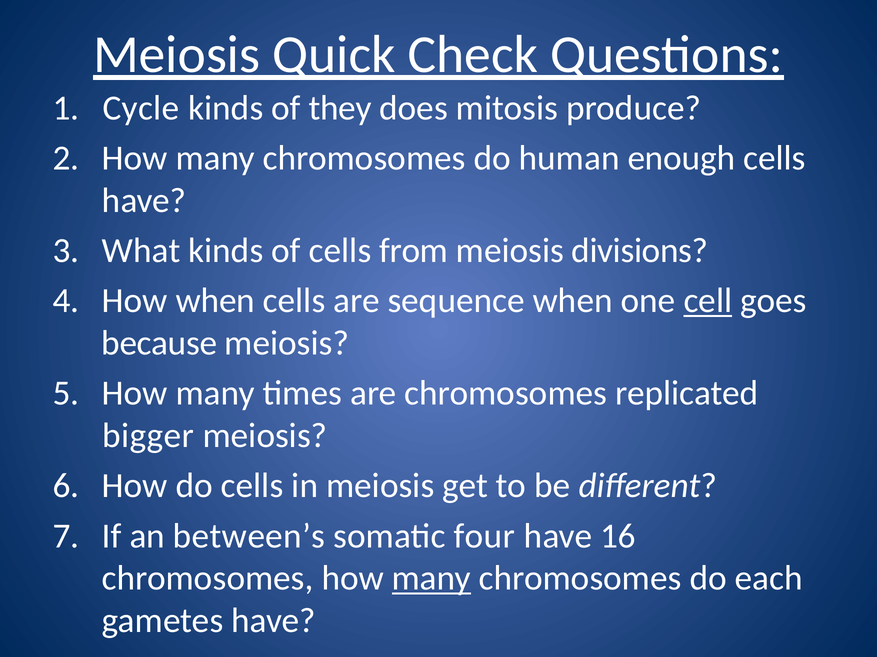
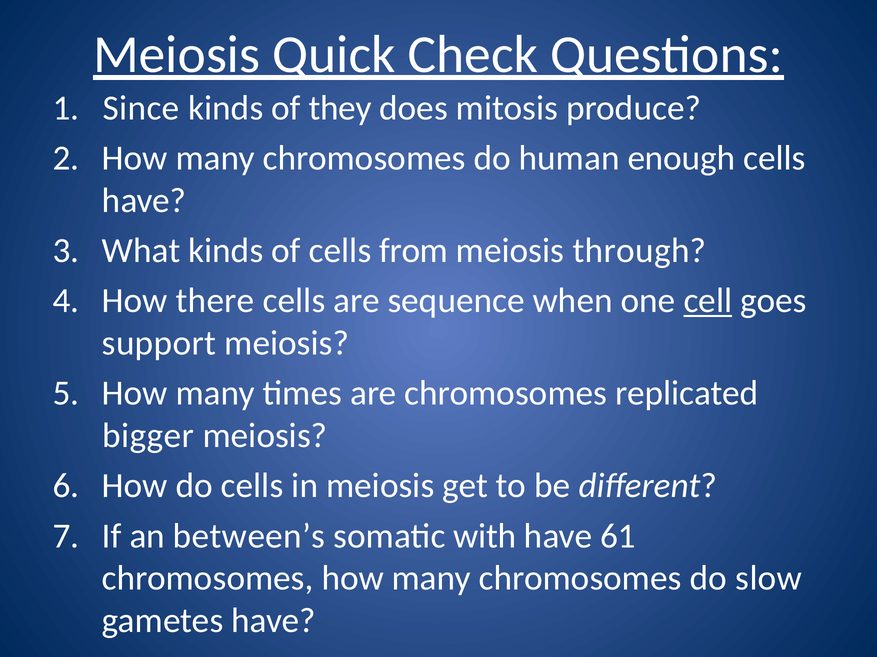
Cycle: Cycle -> Since
divisions: divisions -> through
How when: when -> there
because: because -> support
four: four -> with
16: 16 -> 61
many at (431, 579) underline: present -> none
each: each -> slow
